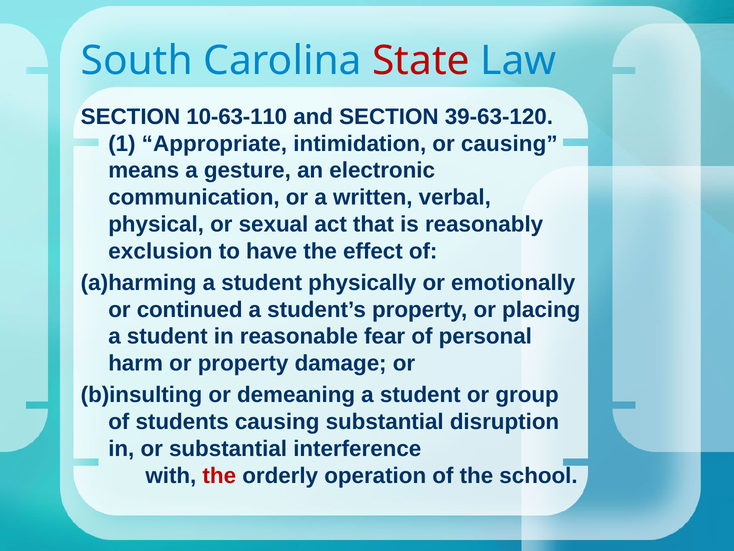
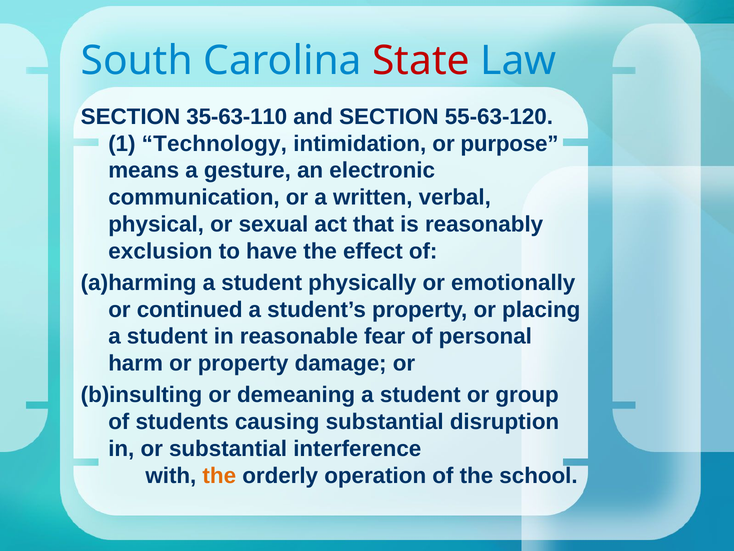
10-63-110: 10-63-110 -> 35-63-110
39-63-120: 39-63-120 -> 55-63-120
Appropriate: Appropriate -> Technology
or causing: causing -> purpose
the at (219, 475) colour: red -> orange
